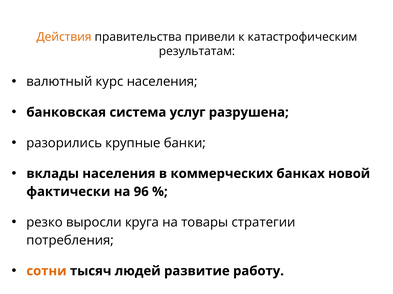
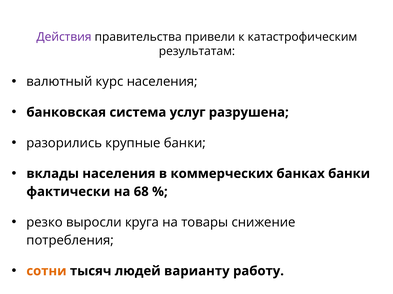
Действия colour: orange -> purple
банках новой: новой -> банки
96: 96 -> 68
стратегии: стратегии -> снижение
развитие: развитие -> варианту
